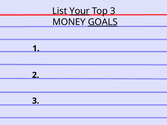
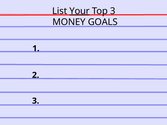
GOALS underline: present -> none
